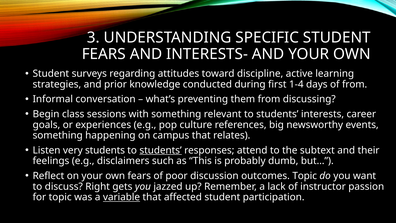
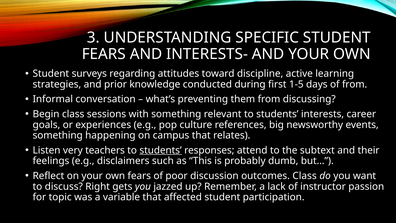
1-4: 1-4 -> 1-5
very students: students -> teachers
outcomes Topic: Topic -> Class
variable underline: present -> none
